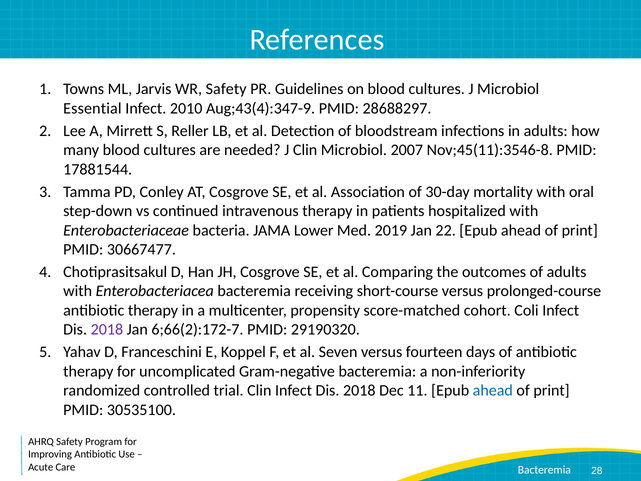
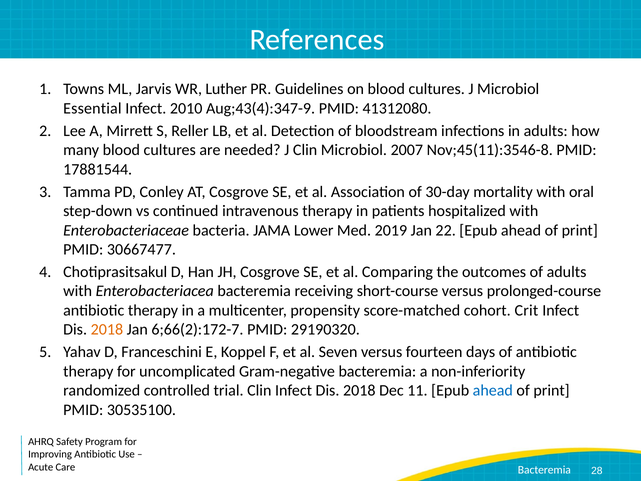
WR Safety: Safety -> Luther
28688297: 28688297 -> 41312080
Coli: Coli -> Crit
2018 at (107, 329) colour: purple -> orange
